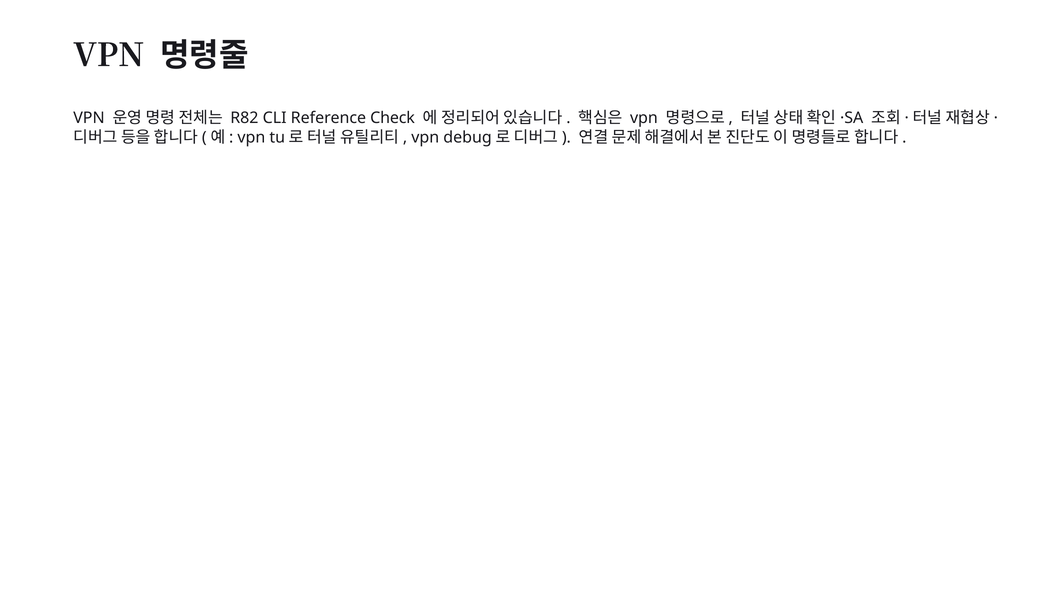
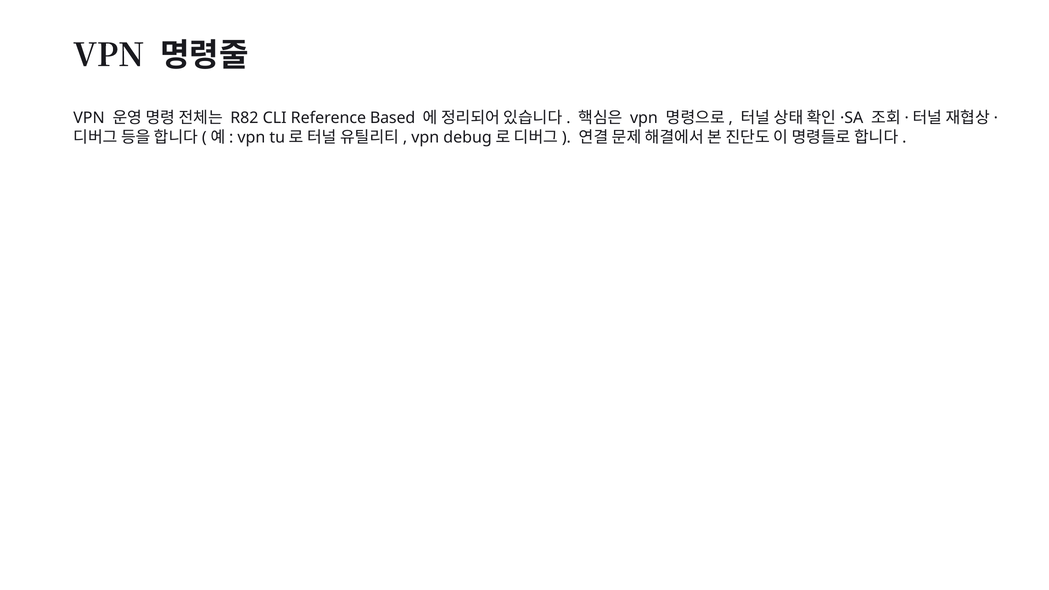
Check: Check -> Based
